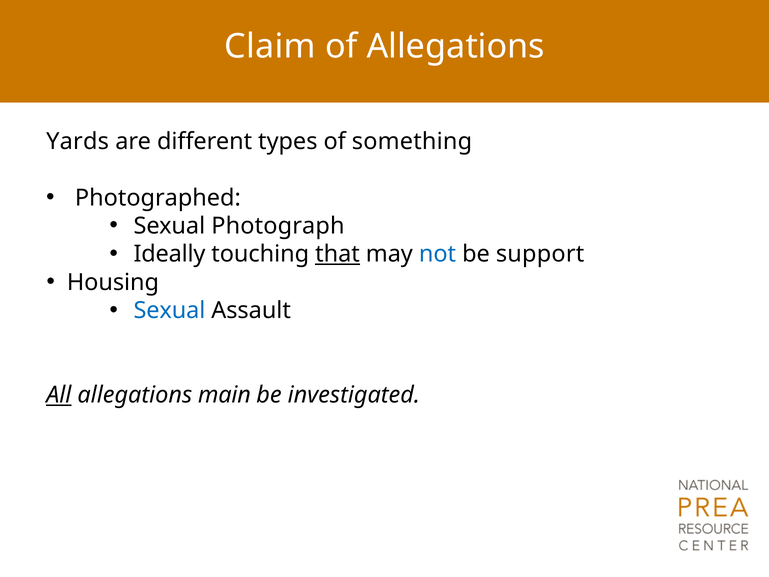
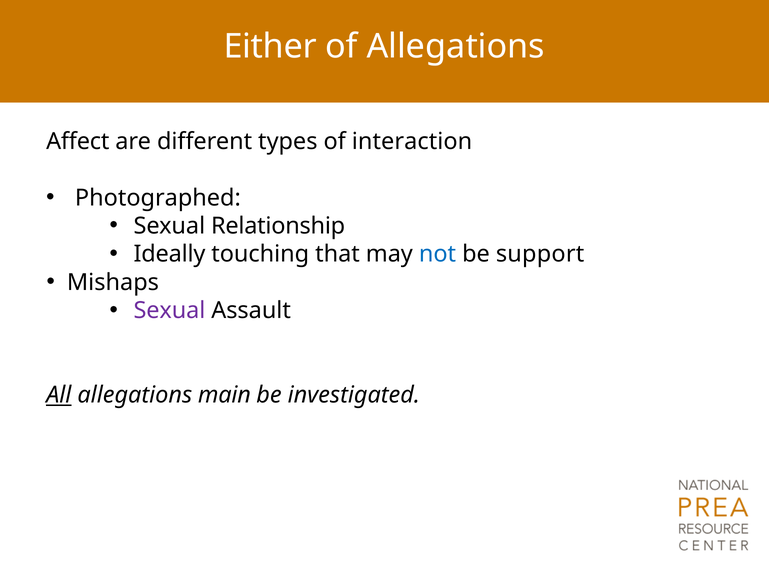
Claim: Claim -> Either
Yards: Yards -> Affect
something: something -> interaction
Photograph: Photograph -> Relationship
that underline: present -> none
Housing: Housing -> Mishaps
Sexual at (169, 310) colour: blue -> purple
